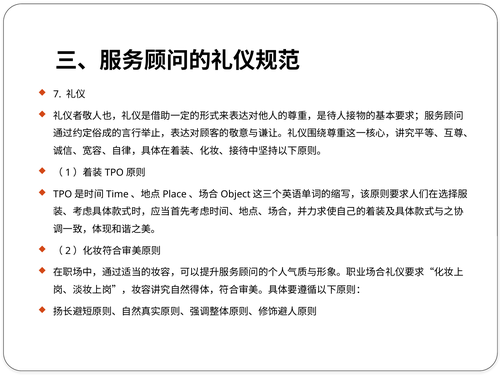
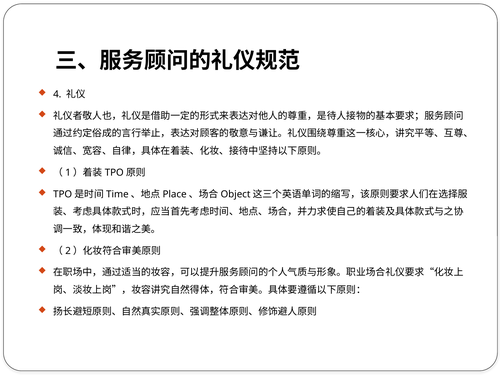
7: 7 -> 4
